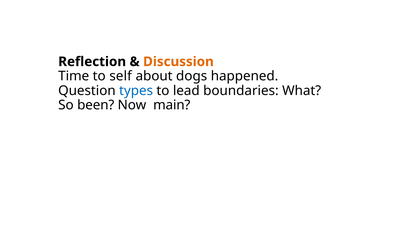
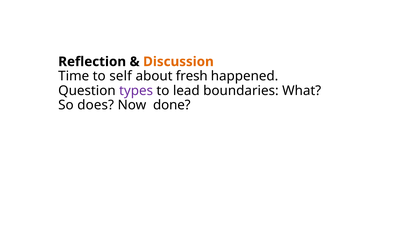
dogs: dogs -> fresh
types colour: blue -> purple
been: been -> does
main: main -> done
